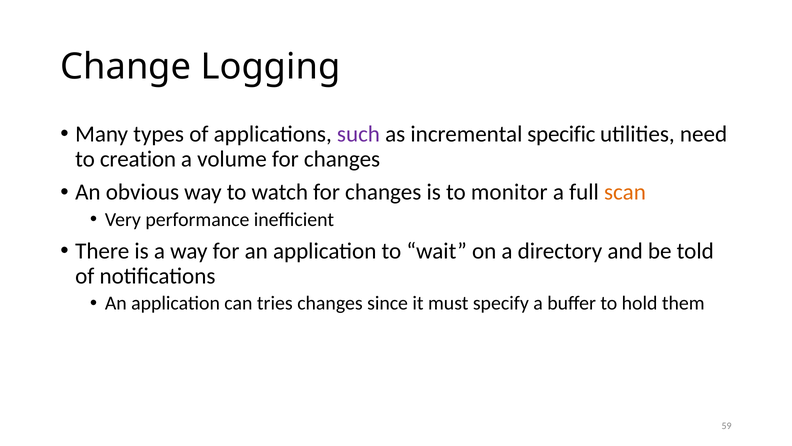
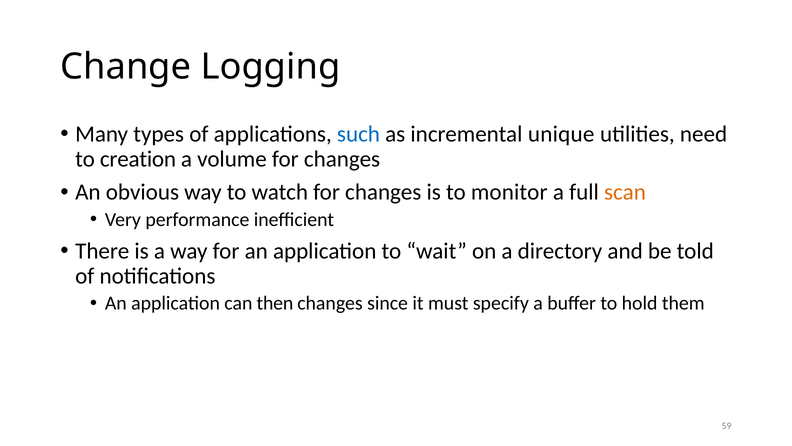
such colour: purple -> blue
specific: specific -> unique
tries: tries -> then
